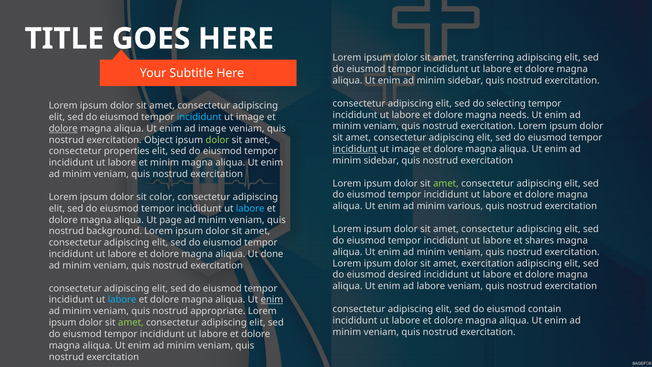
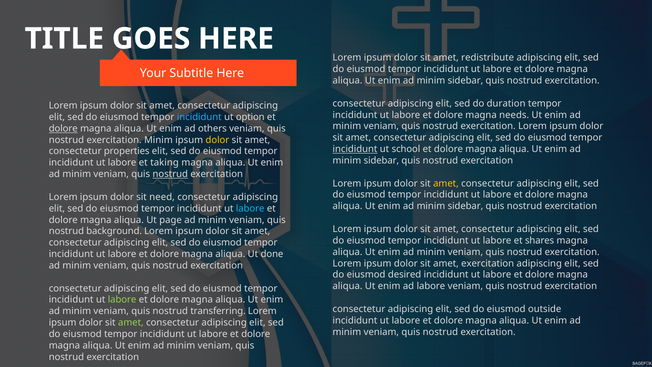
transferring: transferring -> redistribute
selecting: selecting -> duration
image at (250, 117): image -> option
ad image: image -> others
exercitation Object: Object -> Minim
dolor at (217, 140) colour: light green -> yellow
image at (406, 149): image -> school
et minim: minim -> taking
nostrud at (170, 174) underline: none -> present
amet at (446, 183) colour: light green -> yellow
color: color -> need
various at (465, 206): various -> sidebar
labore at (122, 300) colour: light blue -> light green
enim at (272, 300) underline: present -> none
contain: contain -> outside
appropriate: appropriate -> transferring
